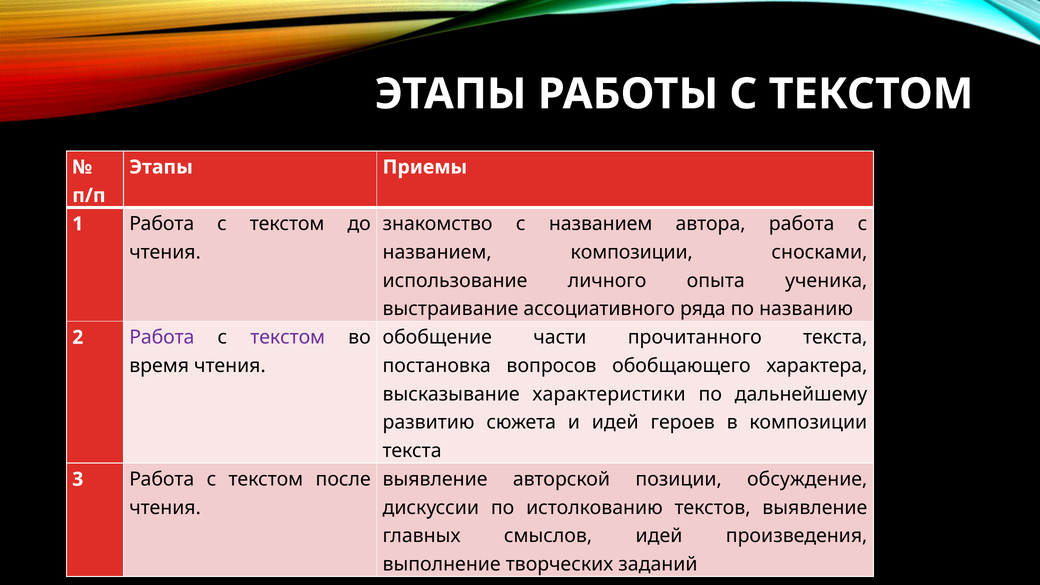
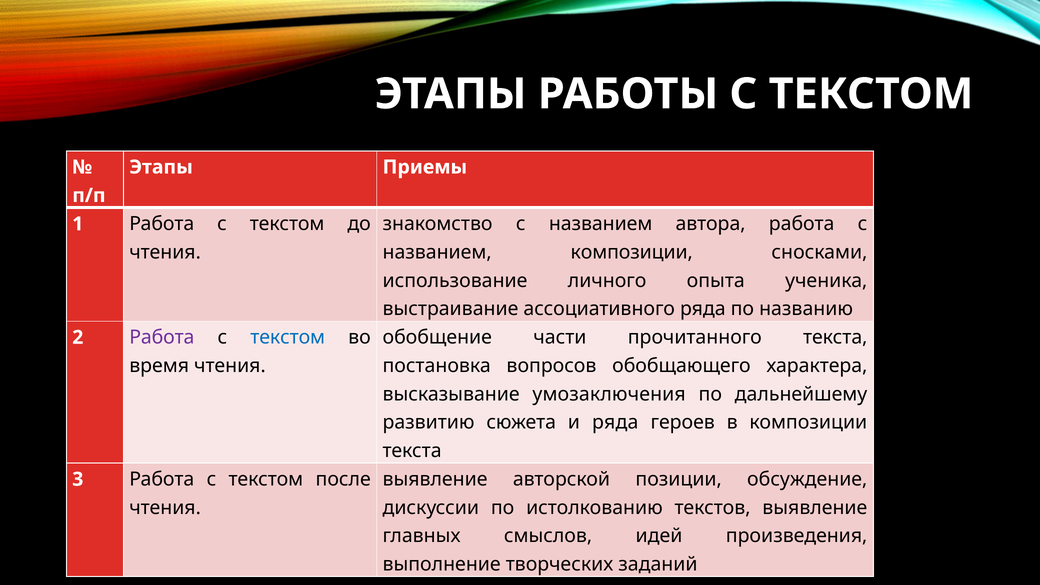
текстом at (288, 337) colour: purple -> blue
характеристики: характеристики -> умозаключения
и идей: идей -> ряда
